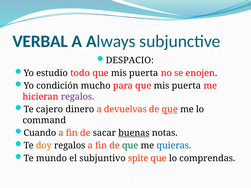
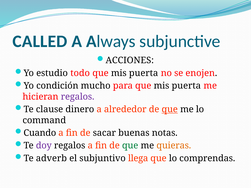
VERBAL: VERBAL -> CALLED
DESPACIO: DESPACIO -> ACCIONES
cajero: cajero -> clause
devuelvas: devuelvas -> alrededor
buenas underline: present -> none
doy colour: orange -> purple
quieras colour: blue -> orange
mundo: mundo -> adverb
spite: spite -> llega
